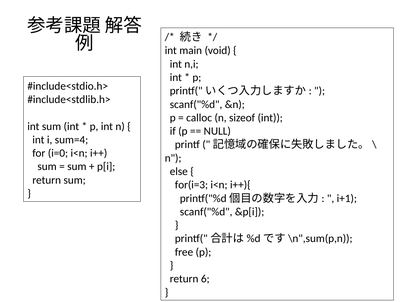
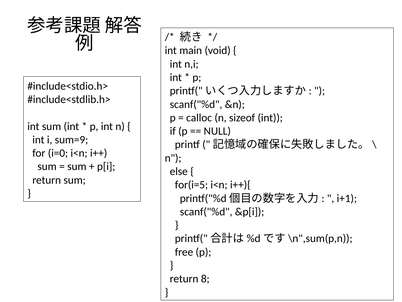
sum=4: sum=4 -> sum=9
for(i=3: for(i=3 -> for(i=5
6: 6 -> 8
